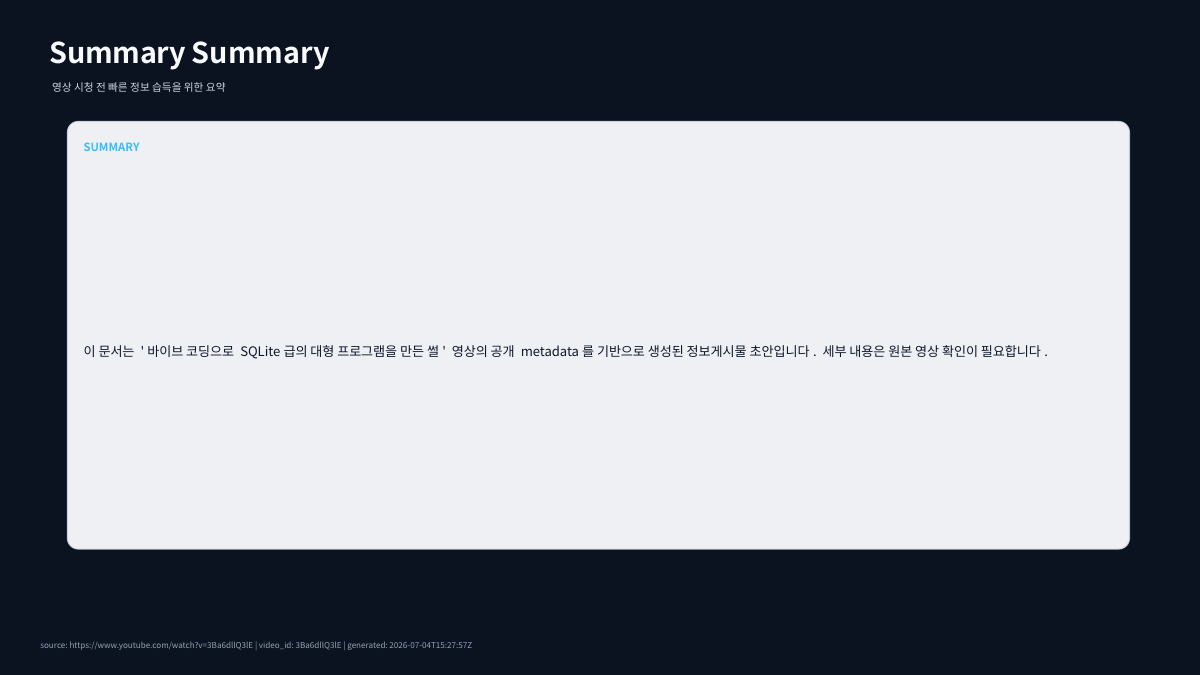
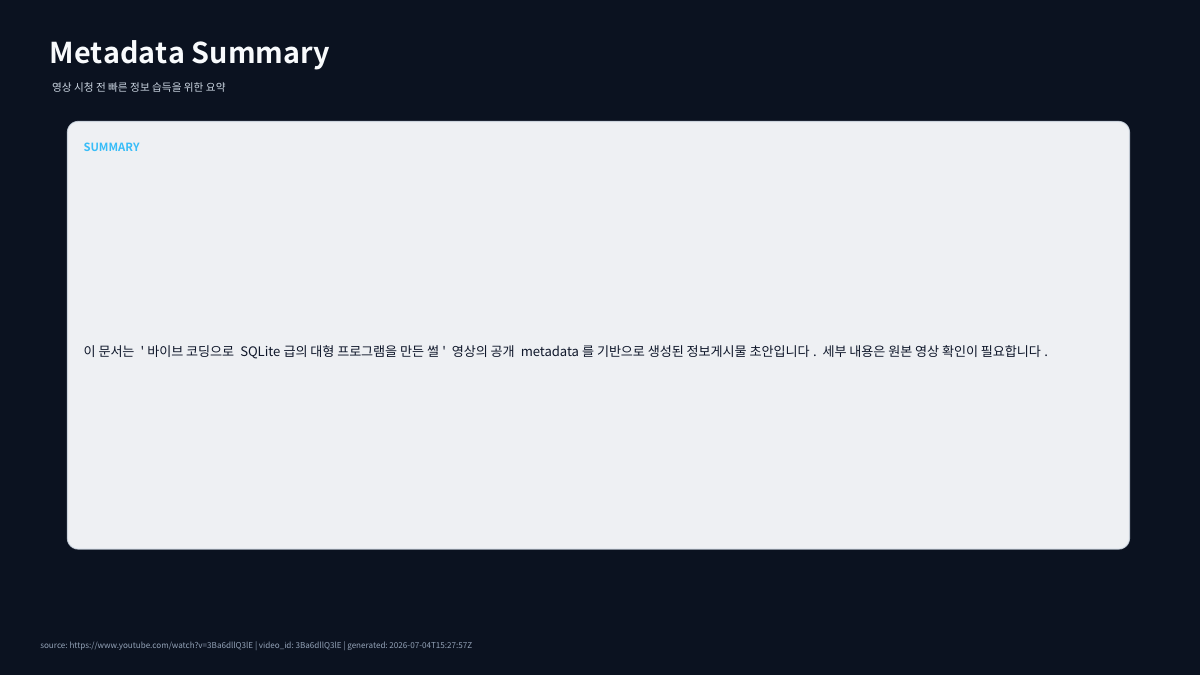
Summary at (118, 54): Summary -> Metadata
